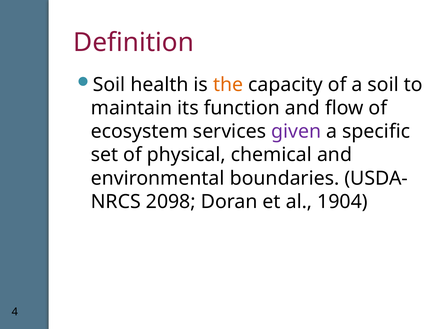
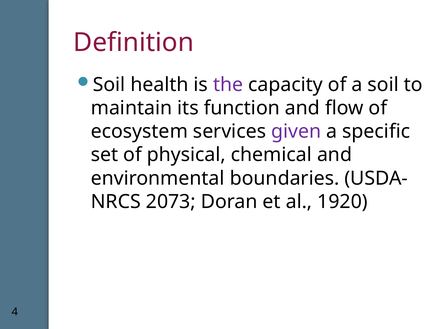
the colour: orange -> purple
2098: 2098 -> 2073
1904: 1904 -> 1920
